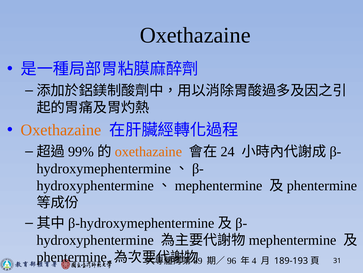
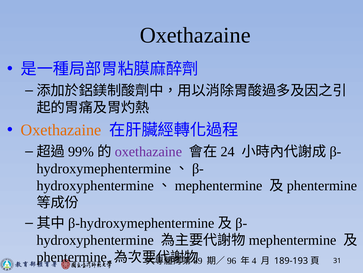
oxethazaine at (148, 151) colour: orange -> purple
